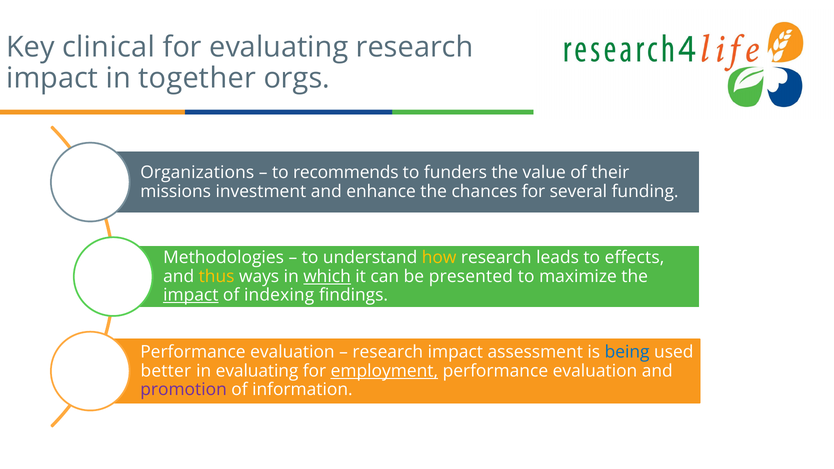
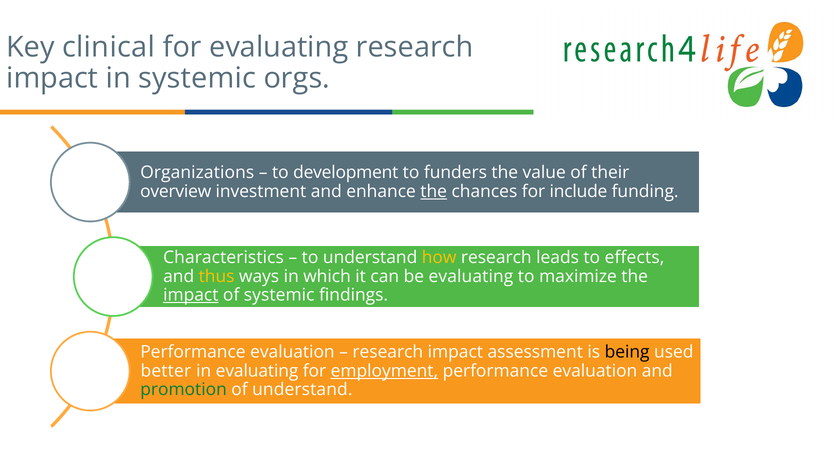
in together: together -> systemic
recommends: recommends -> development
missions: missions -> overview
the at (434, 191) underline: none -> present
several: several -> include
Methodologies: Methodologies -> Characteristics
which underline: present -> none
be presented: presented -> evaluating
of indexing: indexing -> systemic
being colour: blue -> black
promotion colour: purple -> green
of information: information -> understand
